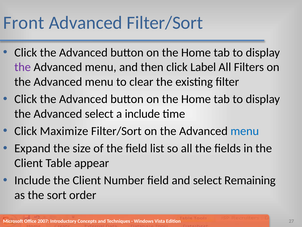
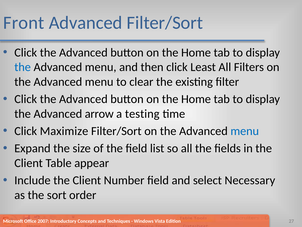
the at (23, 67) colour: purple -> blue
Label: Label -> Least
Advanced select: select -> arrow
a include: include -> testing
Remaining: Remaining -> Necessary
